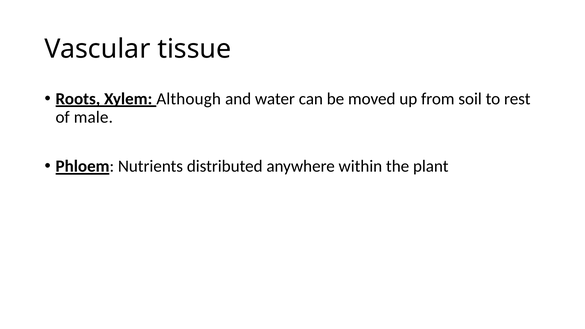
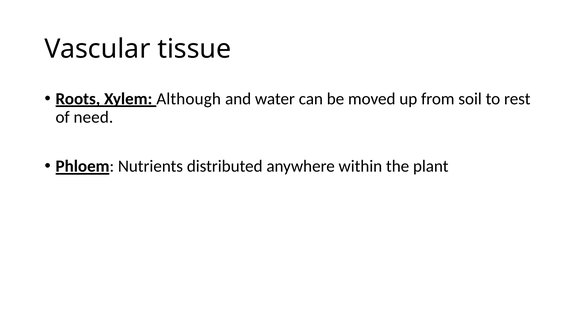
male: male -> need
